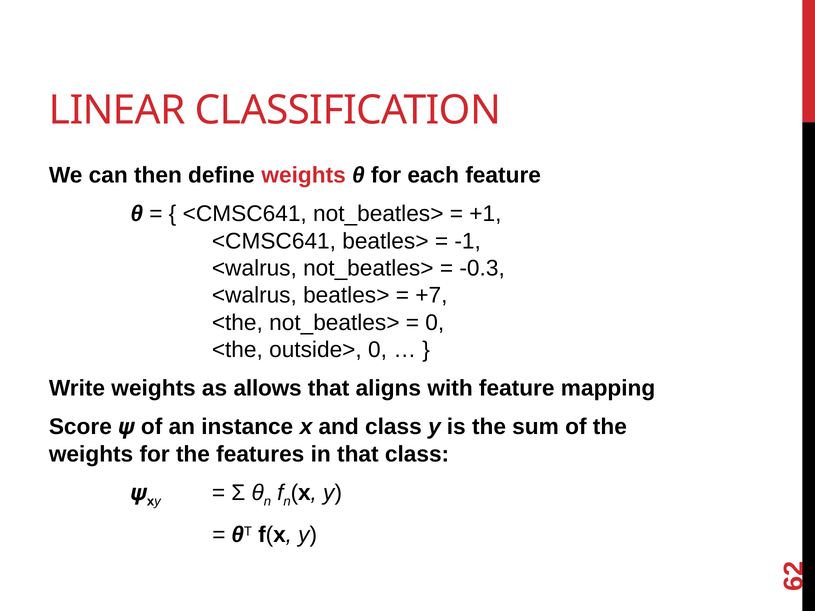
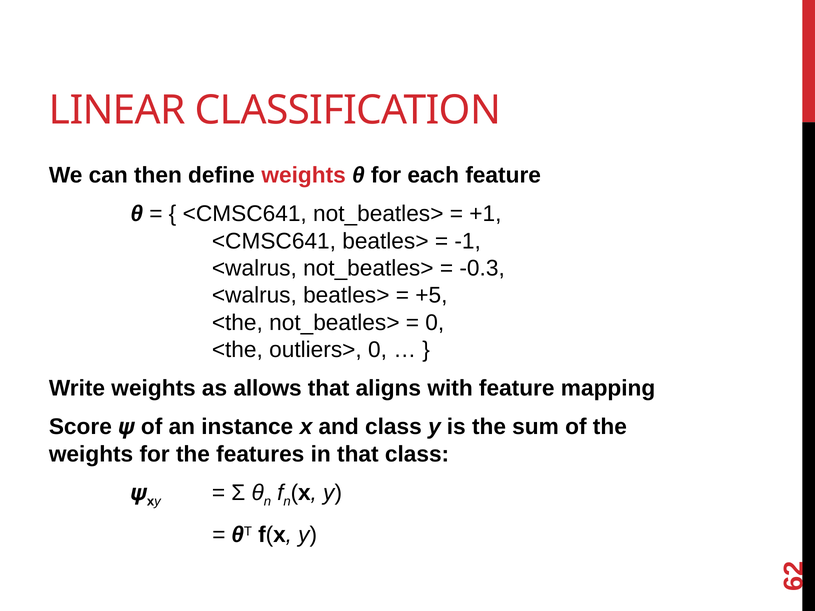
+7: +7 -> +5
outside>: outside> -> outliers>
